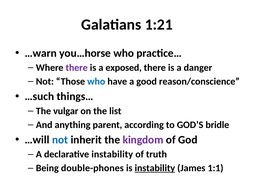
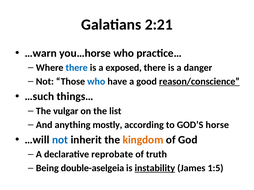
1:21: 1:21 -> 2:21
there at (77, 68) colour: purple -> blue
reason/conscience underline: none -> present
parent: parent -> mostly
bridle: bridle -> horse
kingdom colour: purple -> orange
declarative instability: instability -> reprobate
double-phones: double-phones -> double-aselgeia
1:1: 1:1 -> 1:5
